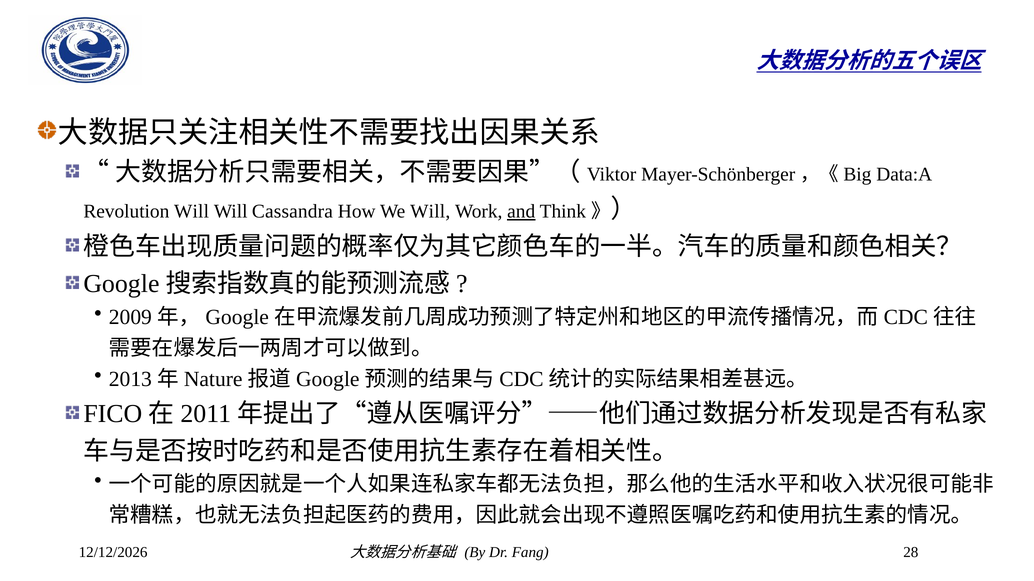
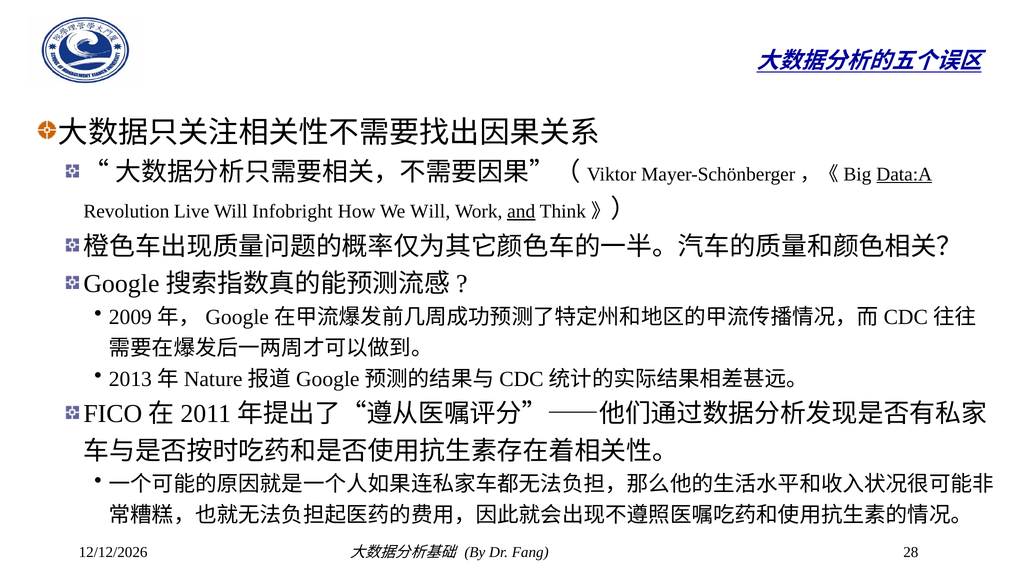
Data:A underline: none -> present
Revolution Will: Will -> Live
Cassandra: Cassandra -> Infobright
